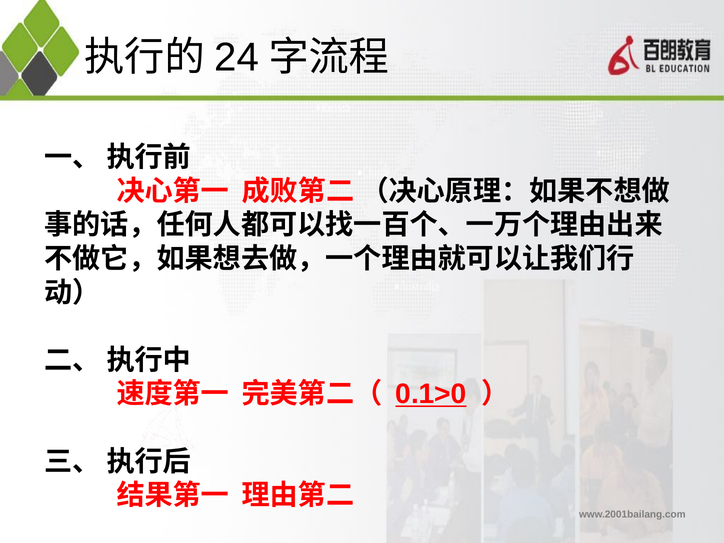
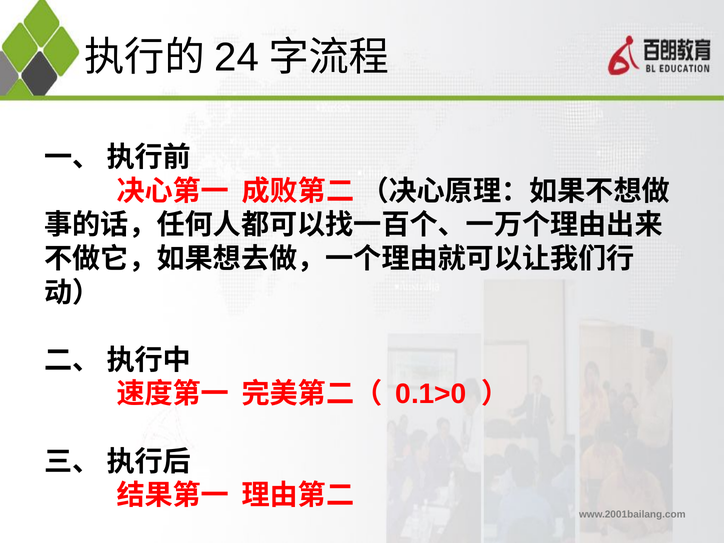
0.1>0 underline: present -> none
